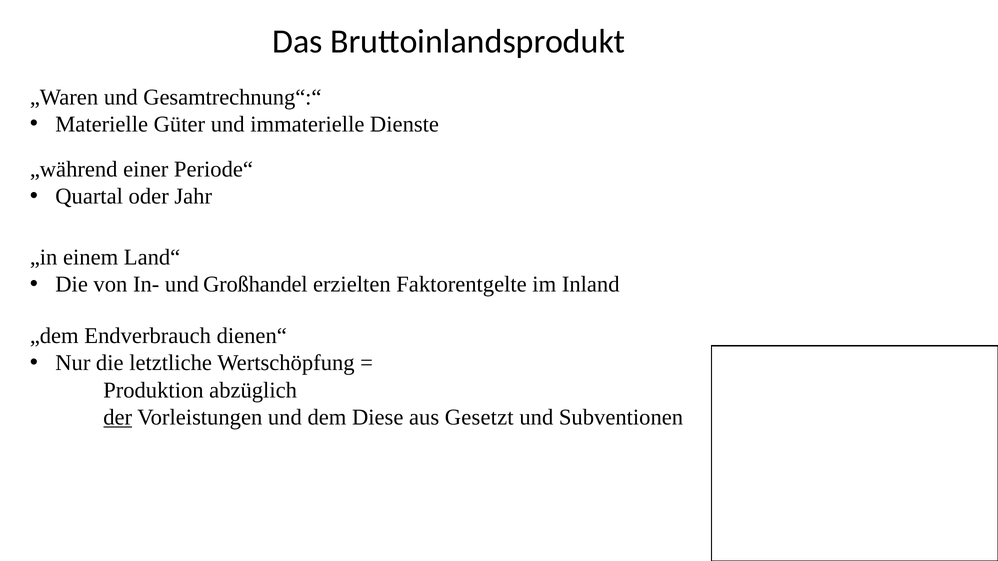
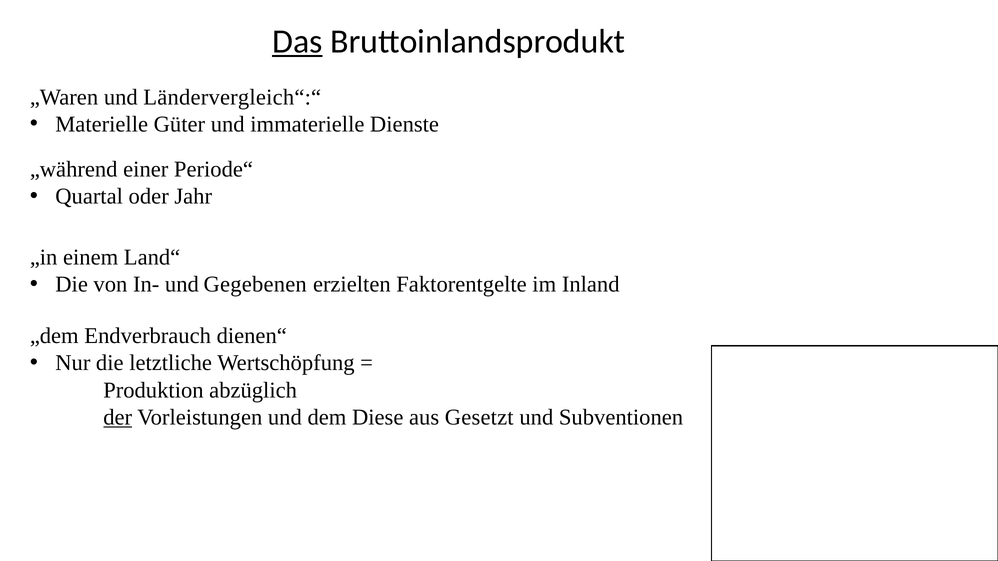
Das underline: none -> present
Gesamtrechnung“:“: Gesamtrechnung“:“ -> Ländervergleich“:“
Großhandel: Großhandel -> Gegebenen
